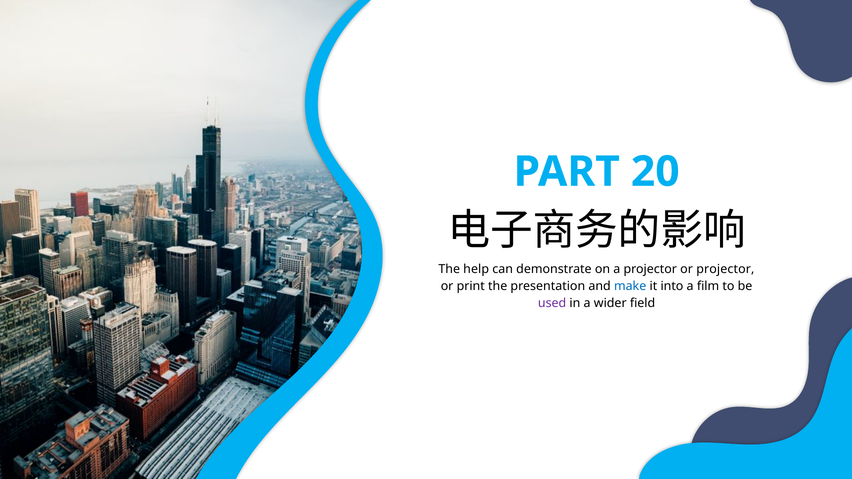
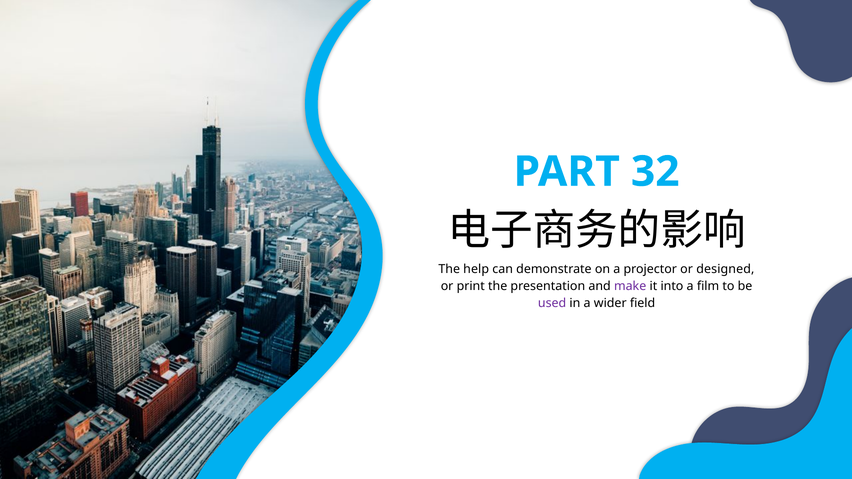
20: 20 -> 32
or projector: projector -> designed
make colour: blue -> purple
